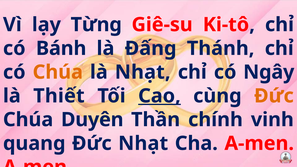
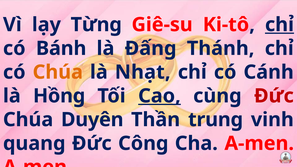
chỉ at (279, 25) underline: none -> present
Ngây: Ngây -> Cánh
Thiết: Thiết -> Hồng
Đức at (274, 96) colour: orange -> red
chính: chính -> trung
Đức Nhạt: Nhạt -> Công
